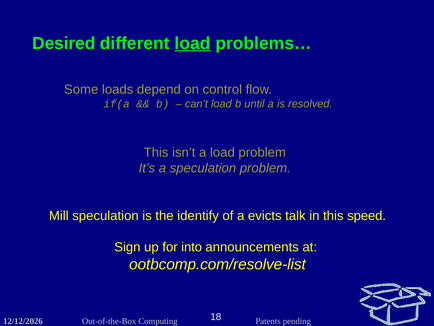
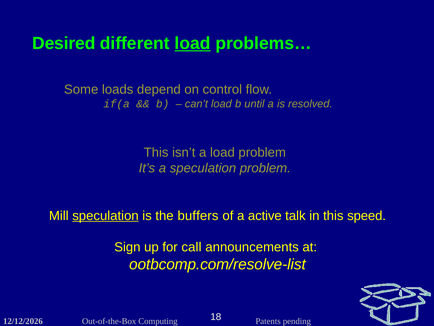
speculation at (105, 215) underline: none -> present
identify: identify -> buffers
evicts: evicts -> active
into: into -> call
